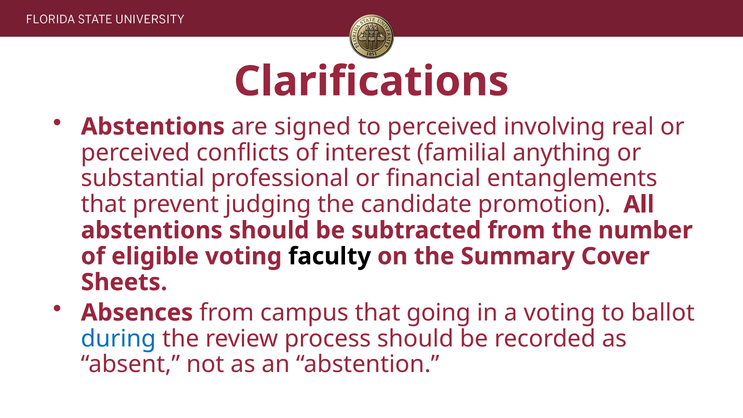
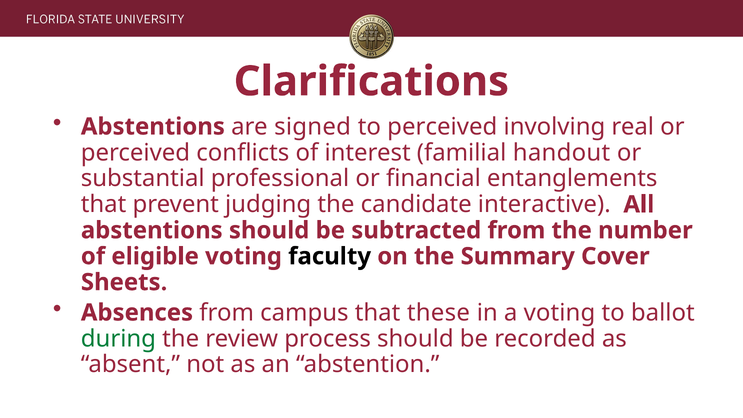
anything: anything -> handout
promotion: promotion -> interactive
going: going -> these
during colour: blue -> green
